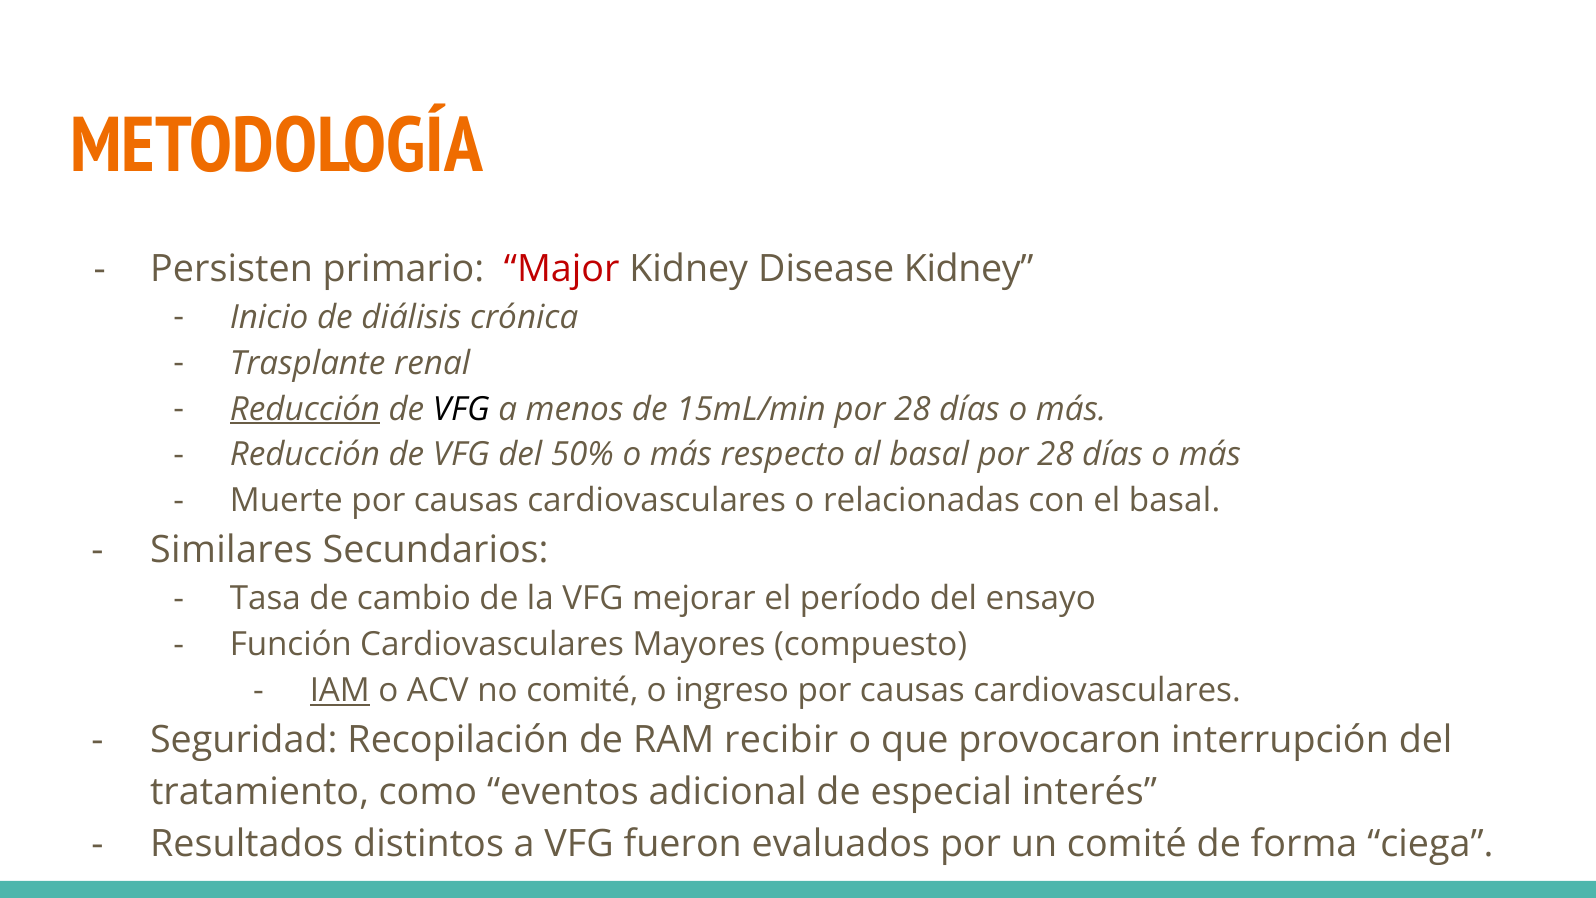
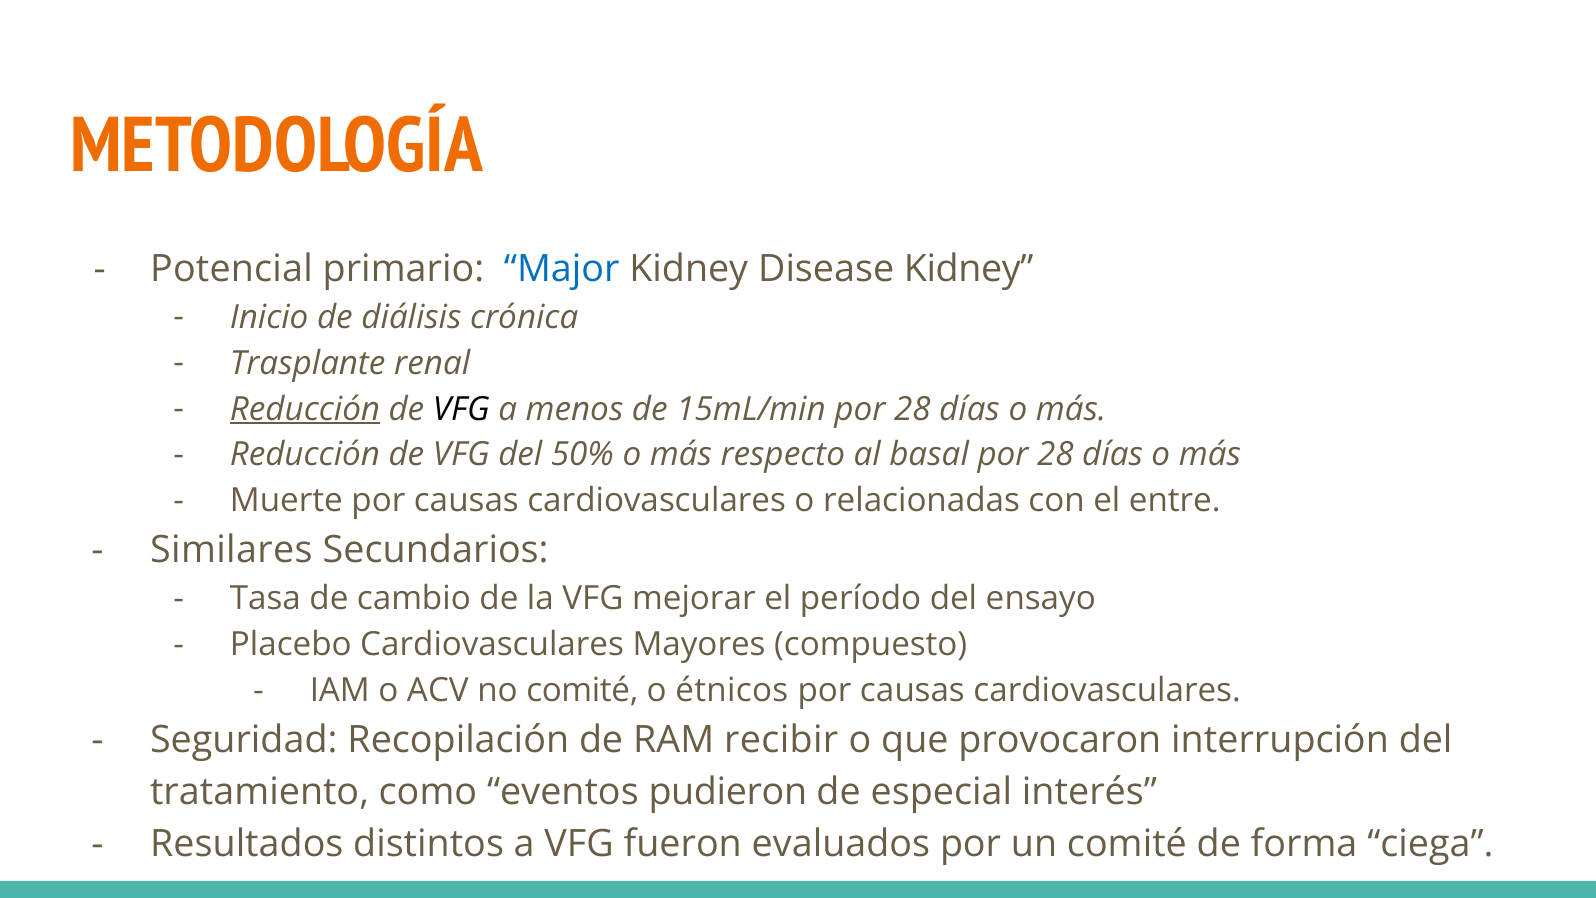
Persisten: Persisten -> Potencial
Major colour: red -> blue
el basal: basal -> entre
Función: Función -> Placebo
IAM underline: present -> none
ingreso: ingreso -> étnicos
adicional: adicional -> pudieron
